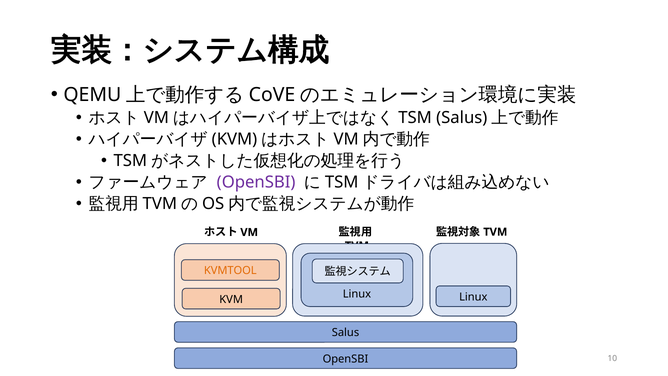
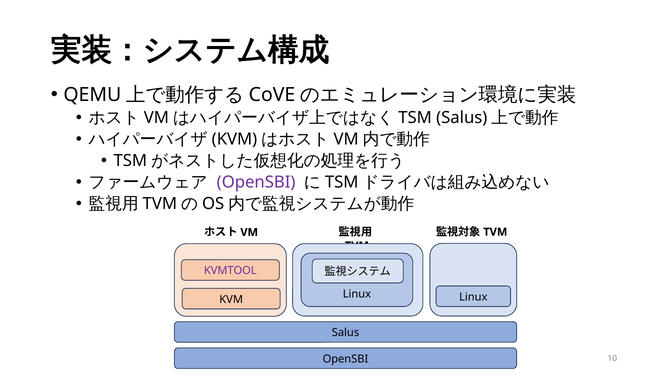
KVMTOOL colour: orange -> purple
